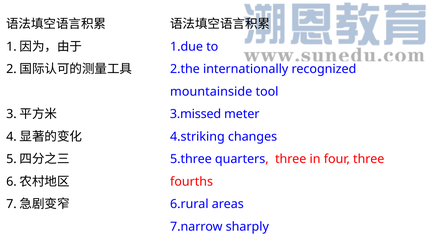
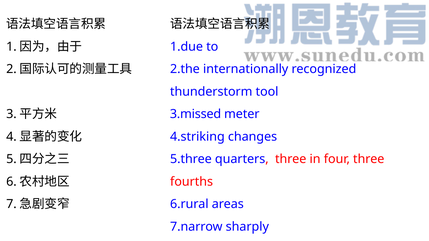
mountainside: mountainside -> thunderstorm
